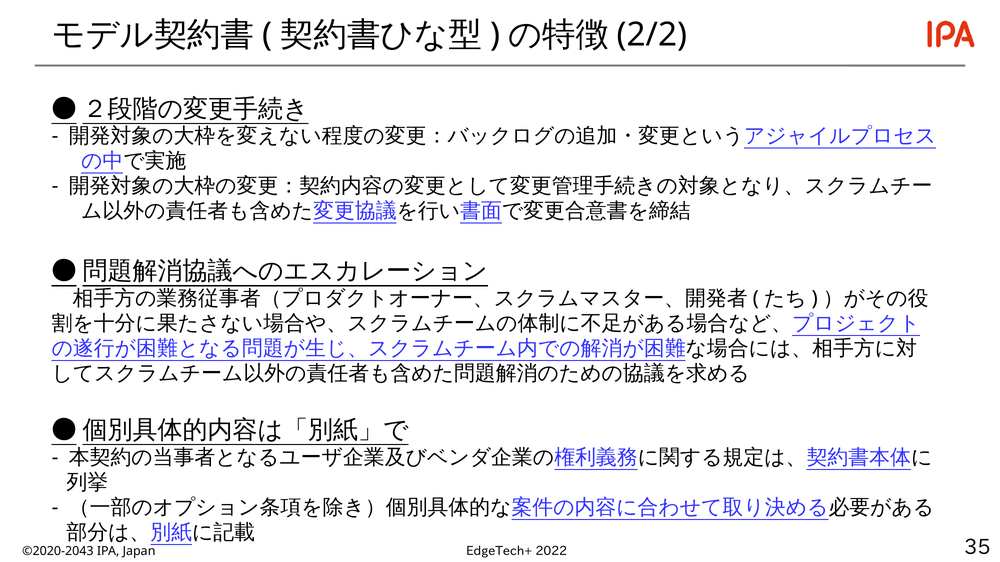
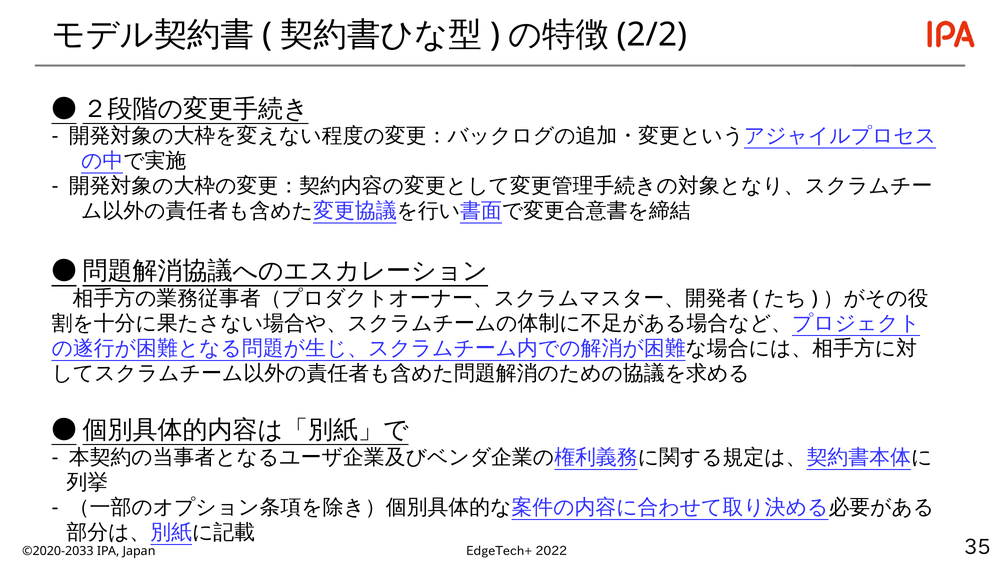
©2020-2043: ©2020-2043 -> ©2020-2033
